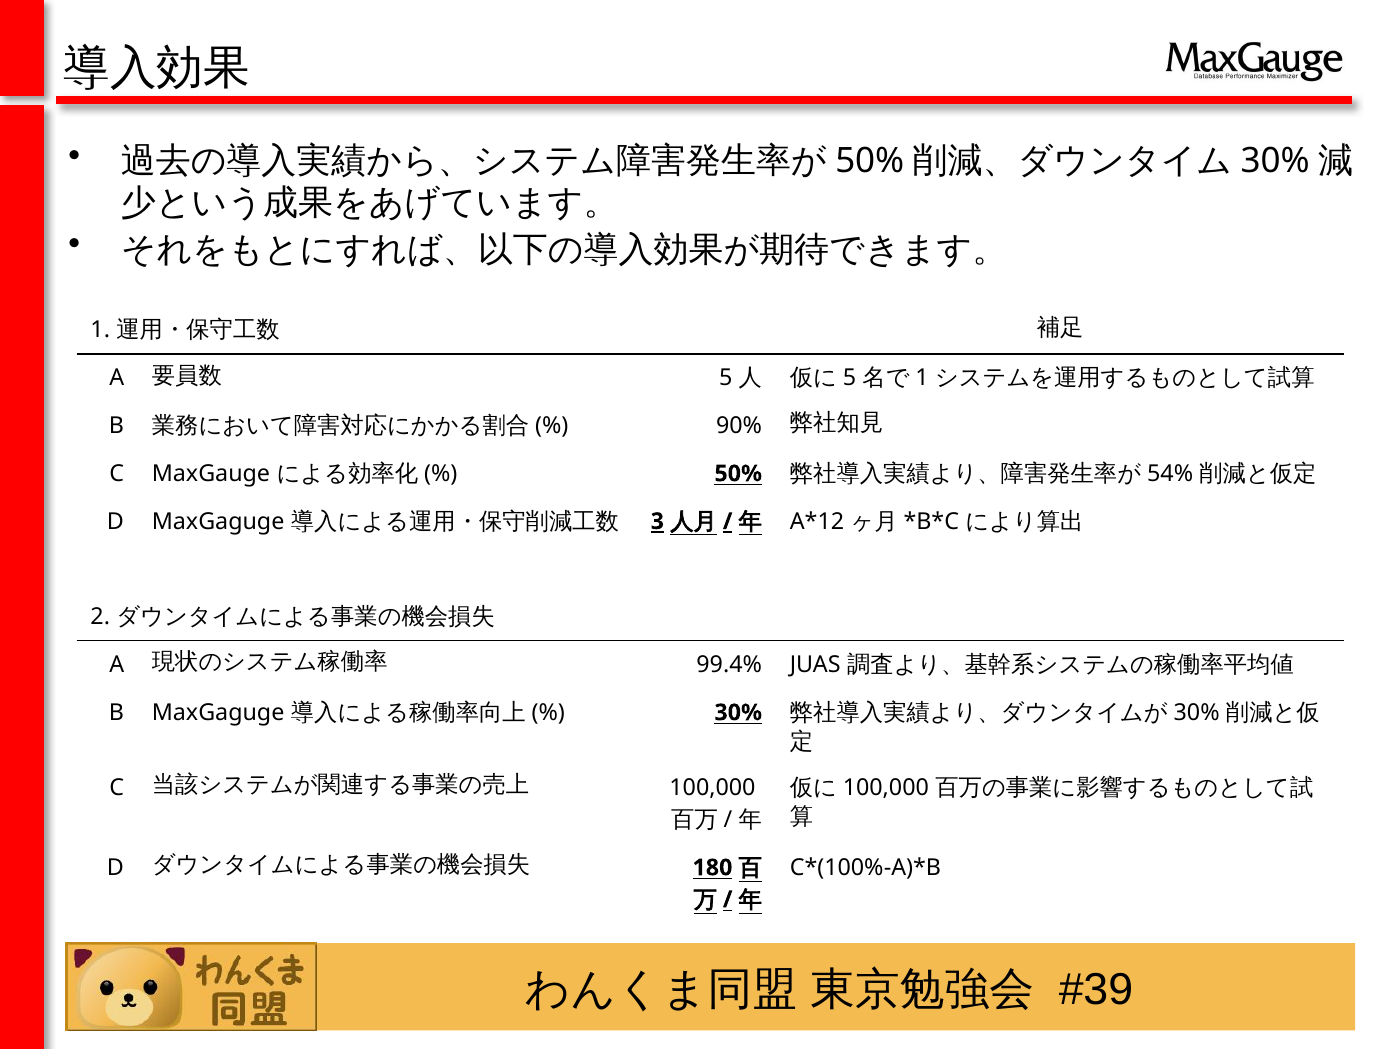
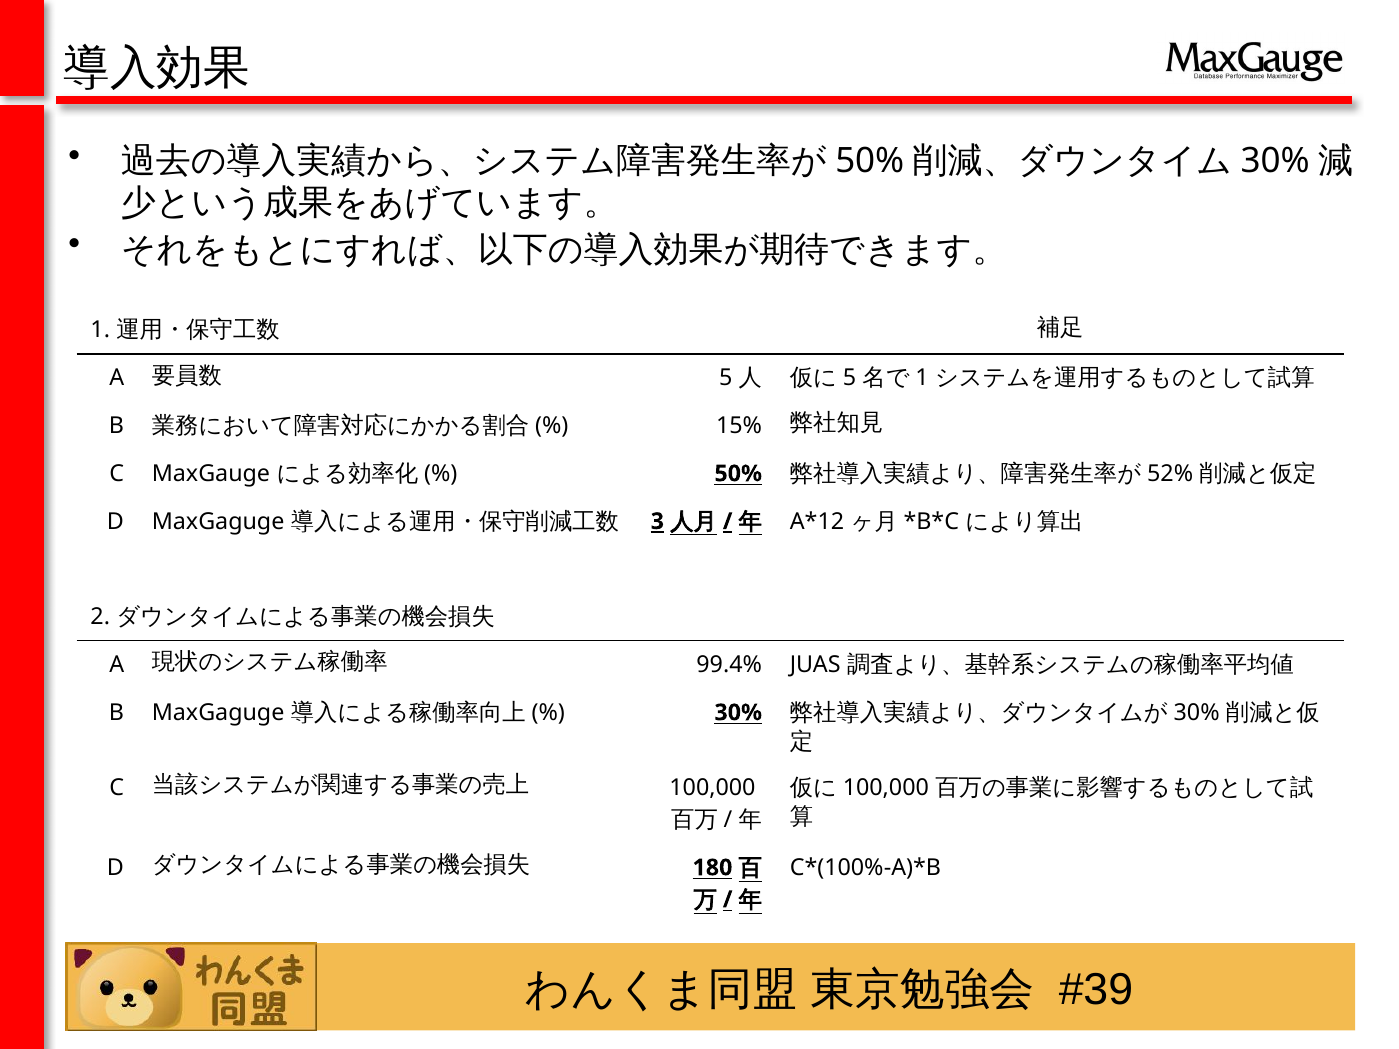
90%: 90% -> 15%
54%: 54% -> 52%
